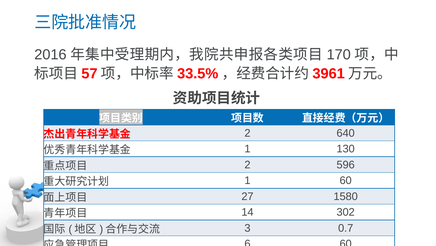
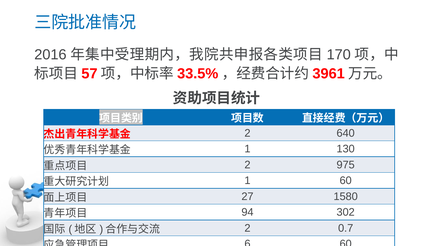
596: 596 -> 975
14: 14 -> 94
3 at (247, 227): 3 -> 2
